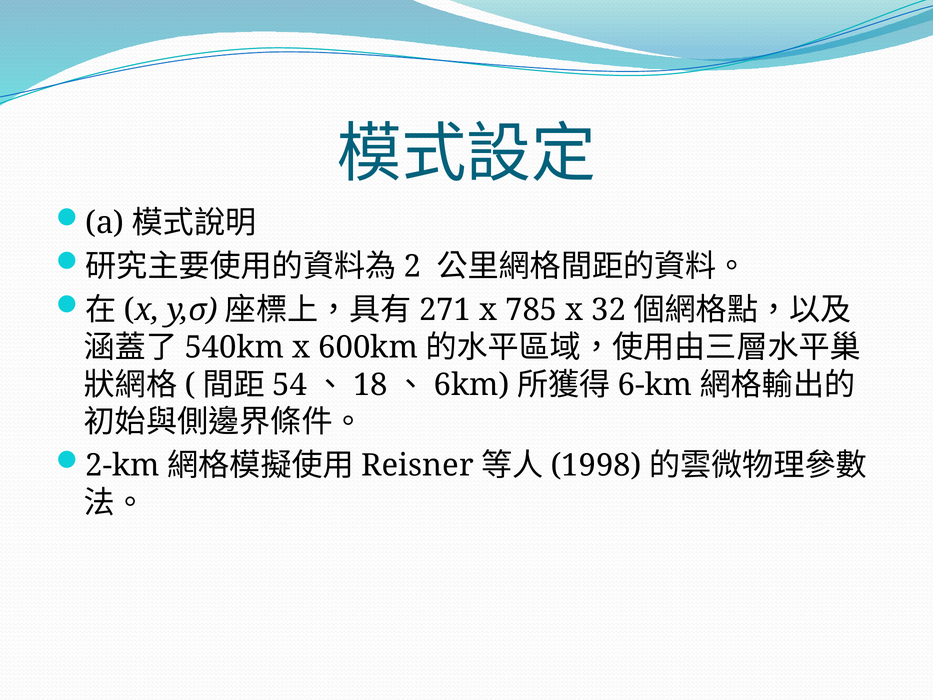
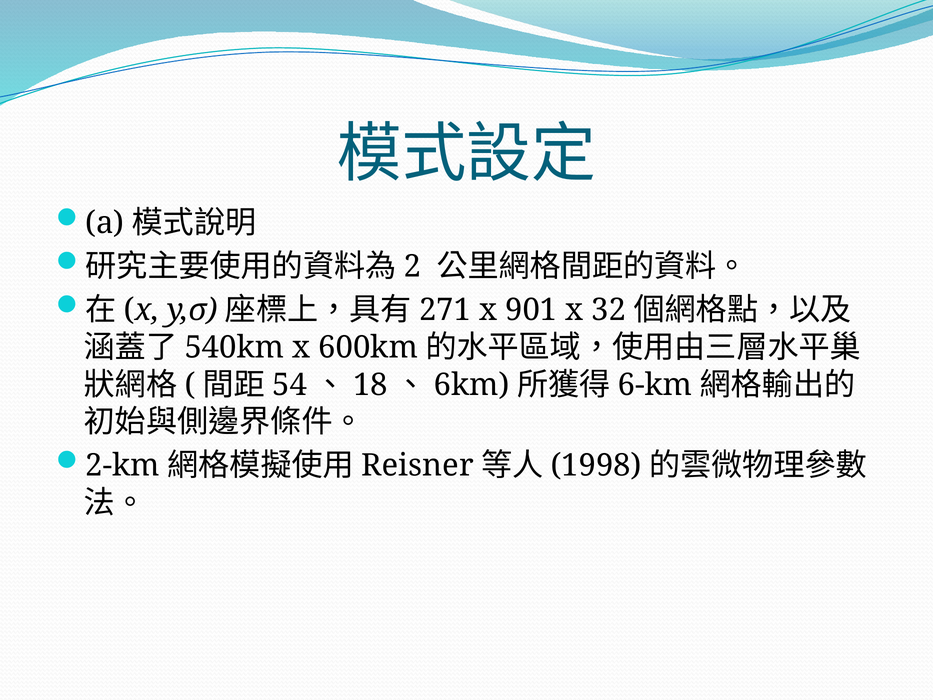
785: 785 -> 901
